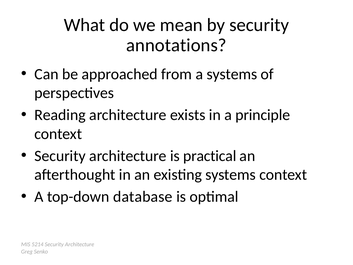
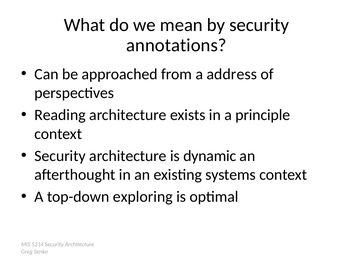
a systems: systems -> address
practical: practical -> dynamic
database: database -> exploring
